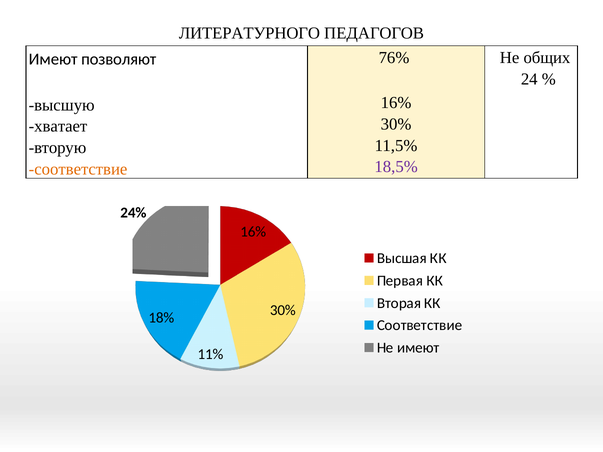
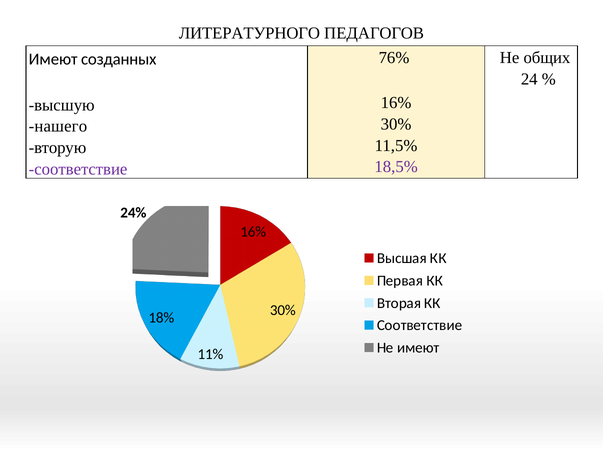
позволяют: позволяют -> созданных
хватает: хватает -> нашего
соответствие at (78, 169) colour: orange -> purple
